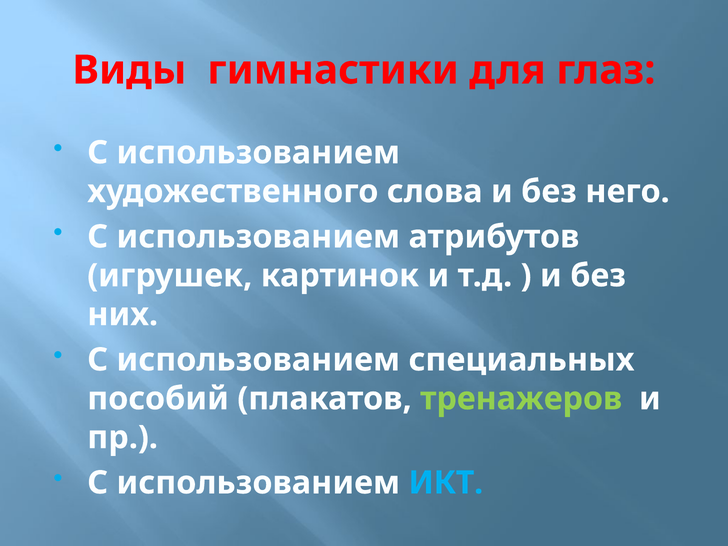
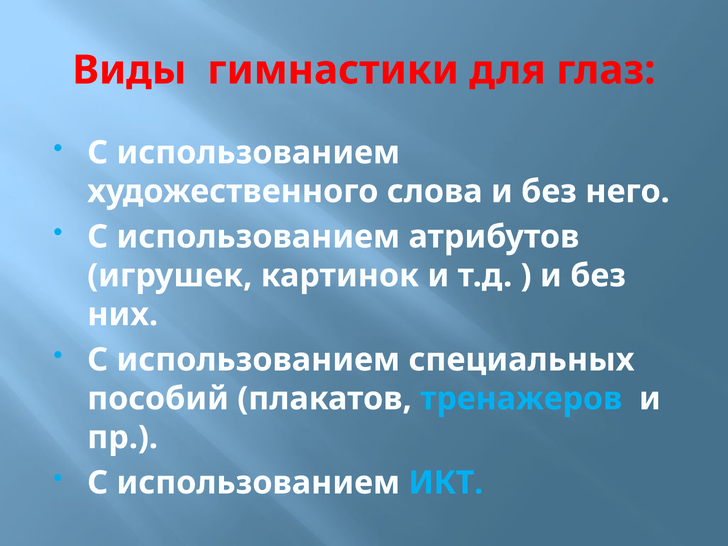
тренажеров colour: light green -> light blue
